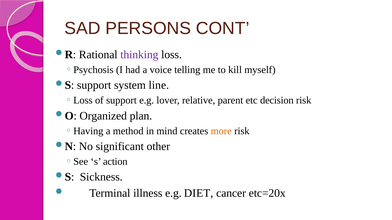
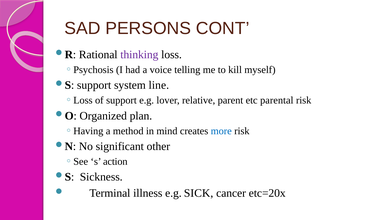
decision: decision -> parental
more colour: orange -> blue
DIET: DIET -> SICK
